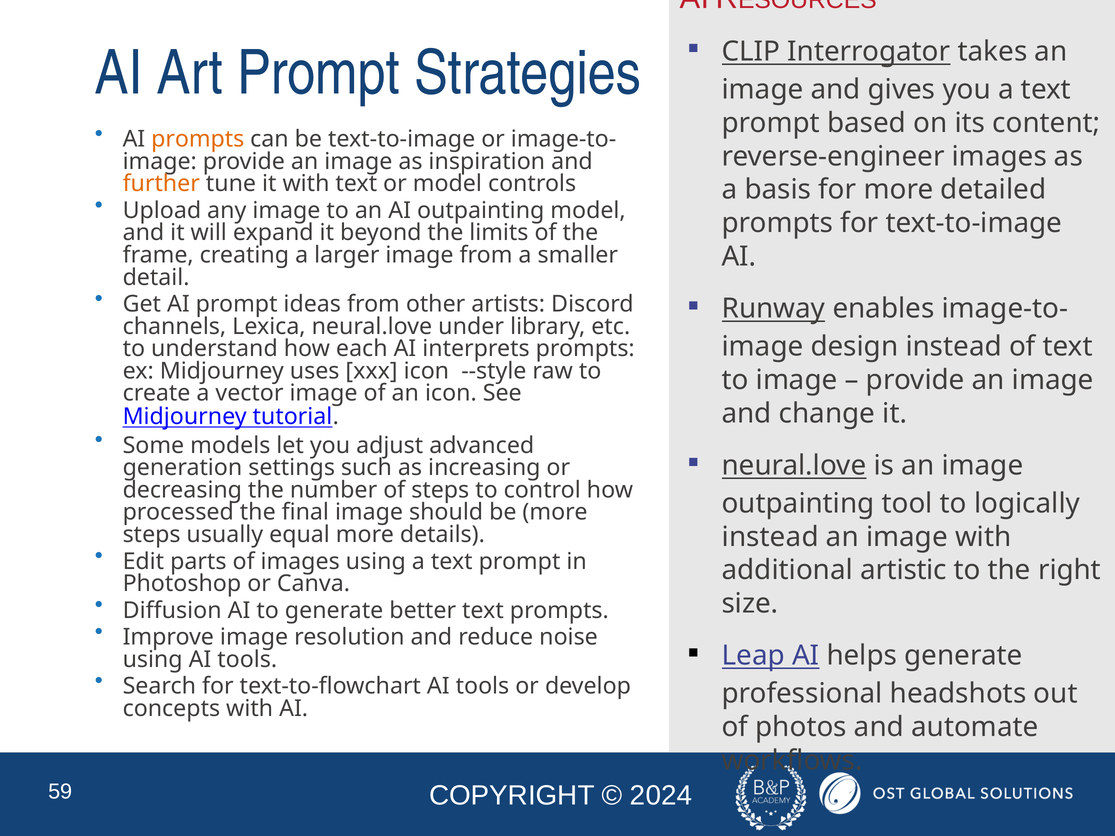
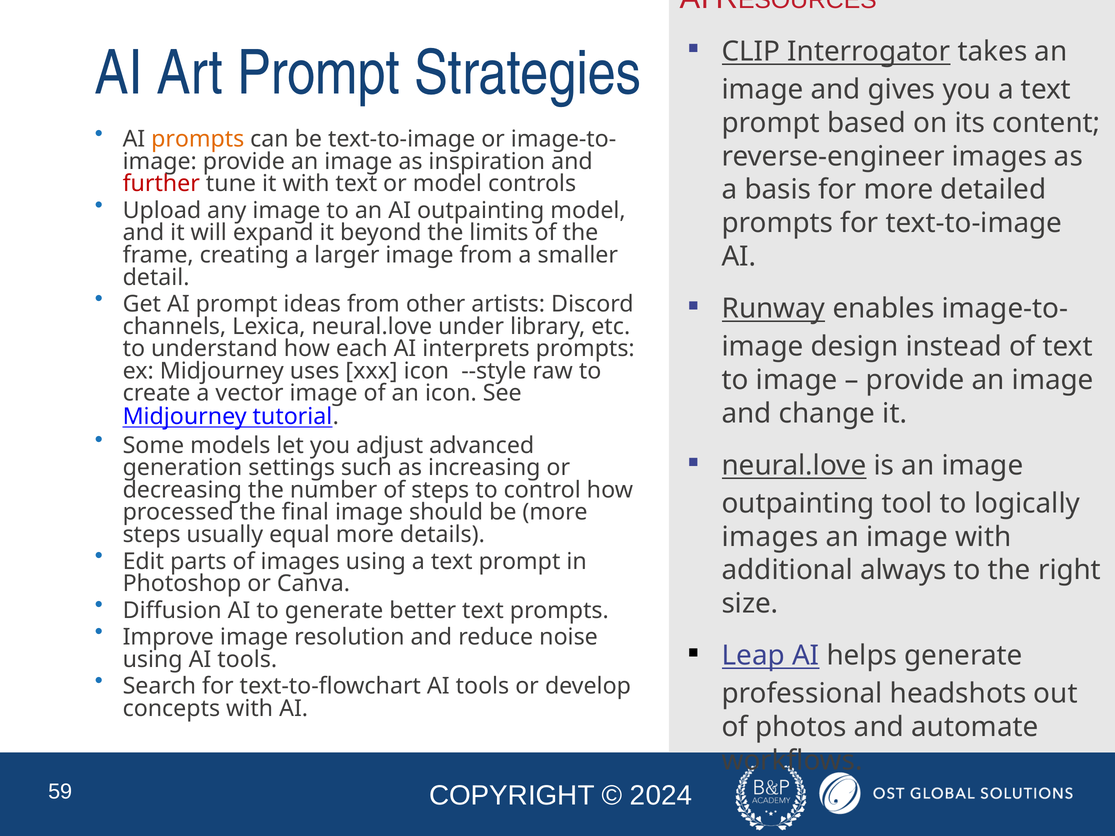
further colour: orange -> red
instead at (770, 537): instead -> images
artistic: artistic -> always
